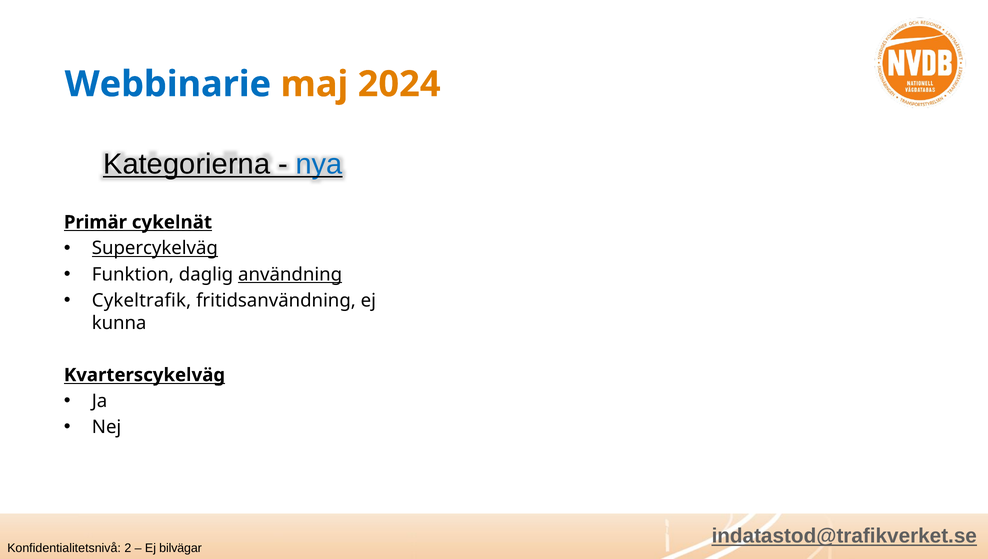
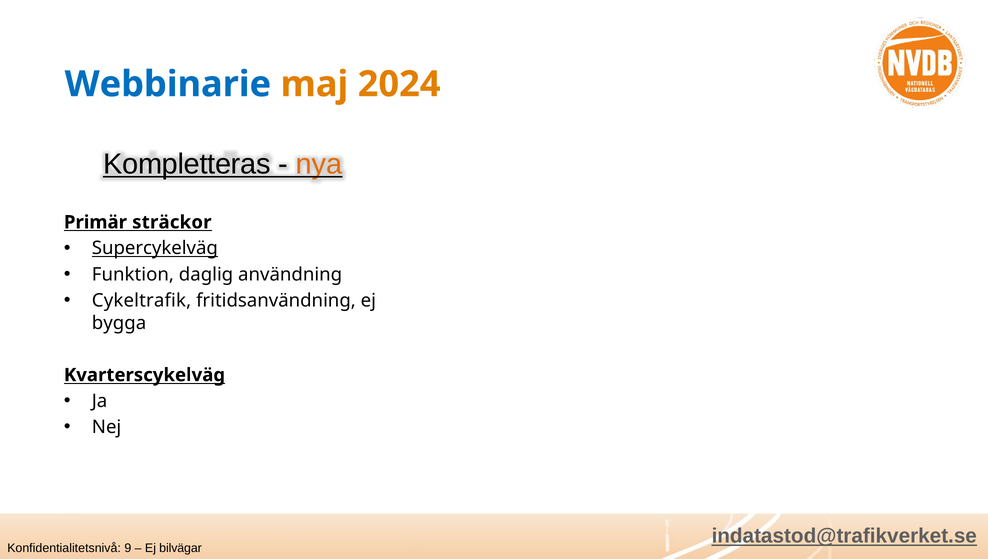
Kategorierna: Kategorierna -> Kompletteras
nya colour: blue -> orange
cykelnät: cykelnät -> sträckor
användning underline: present -> none
kunna: kunna -> bygga
2: 2 -> 9
